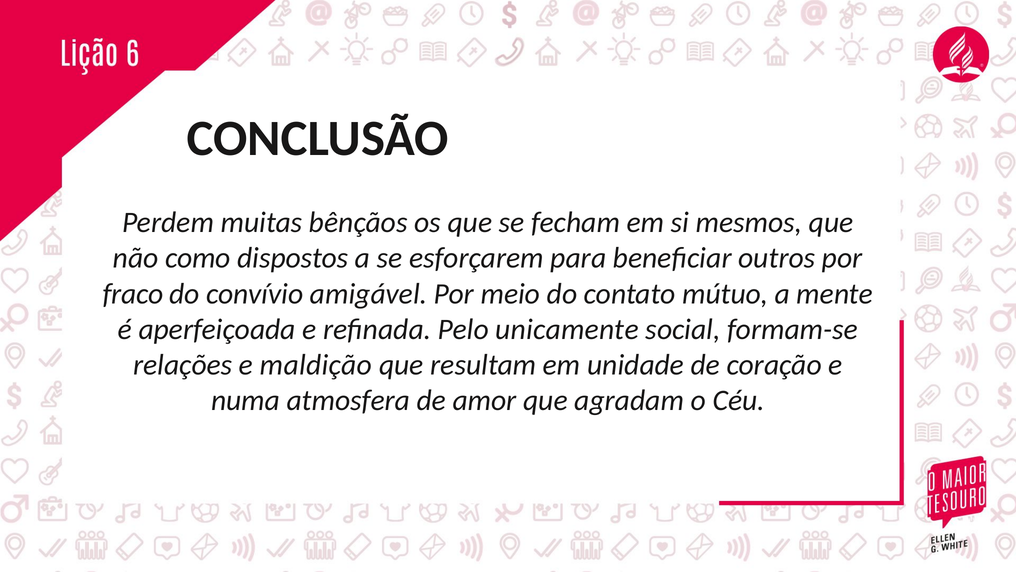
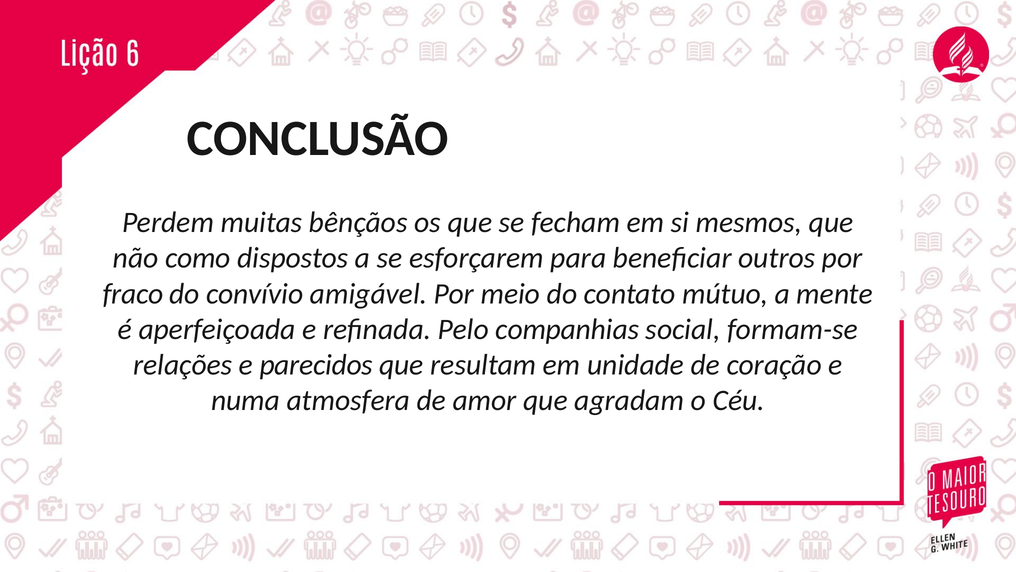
unicamente: unicamente -> companhias
maldição: maldição -> parecidos
